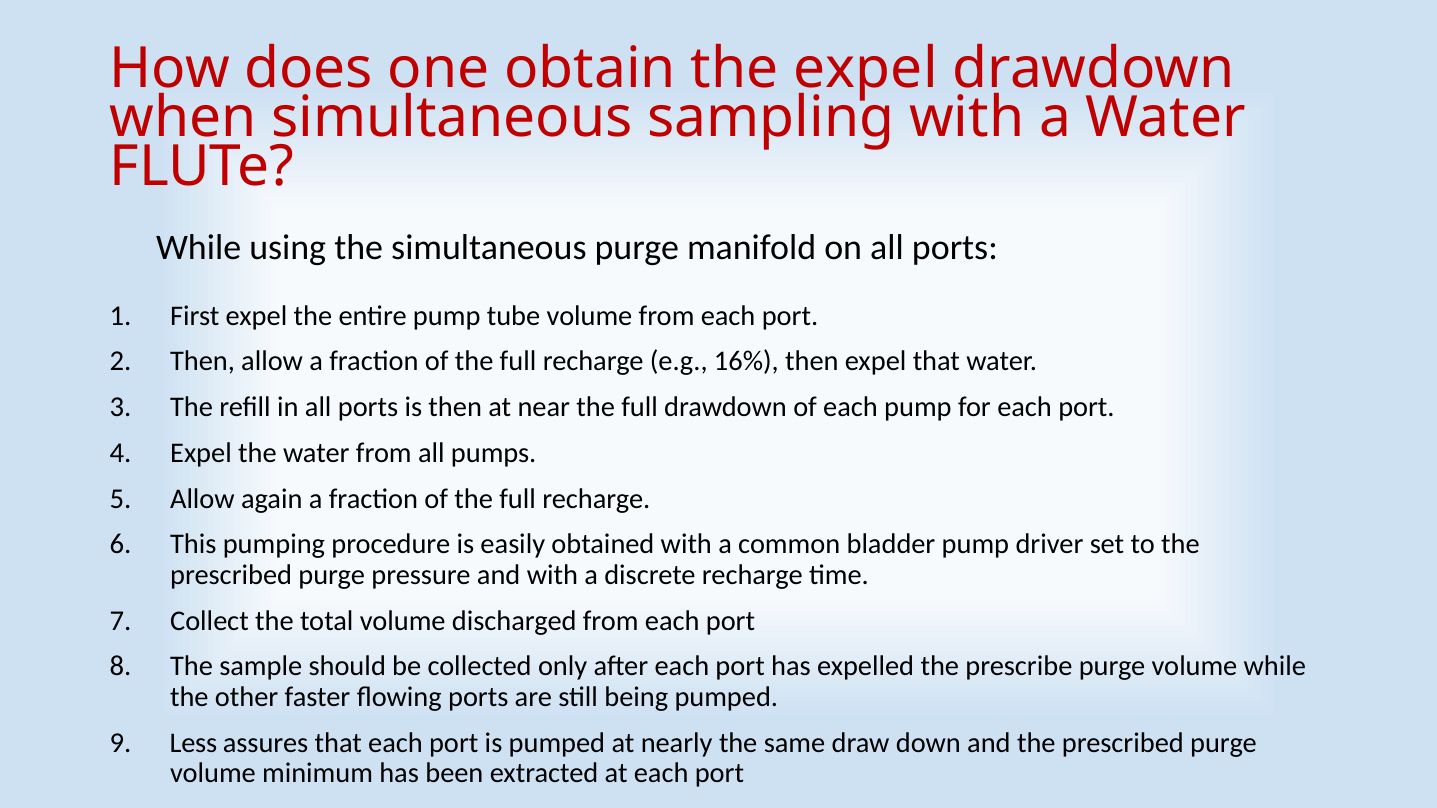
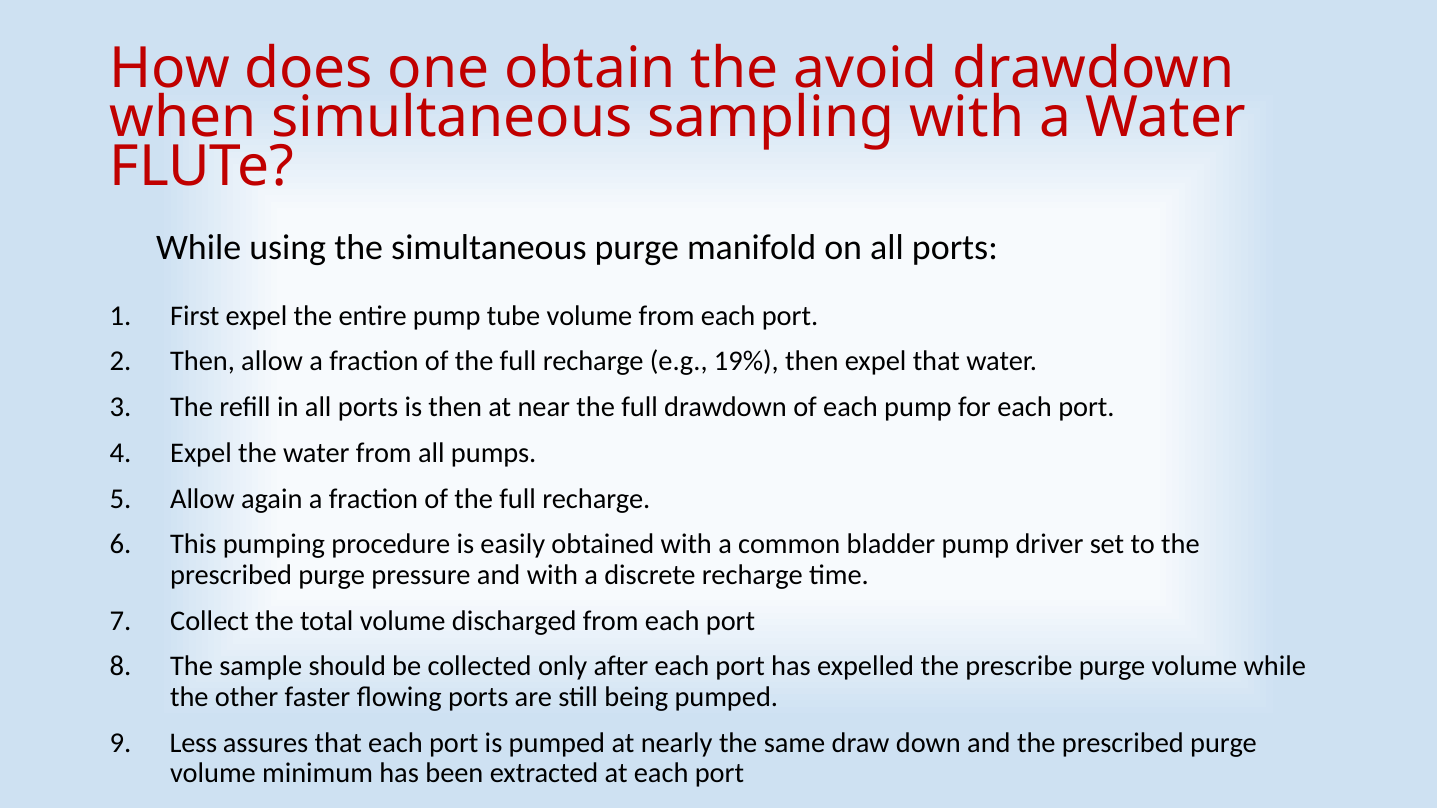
the expel: expel -> avoid
16%: 16% -> 19%
